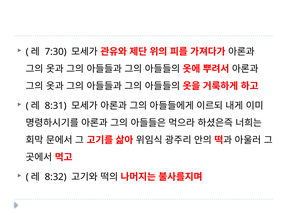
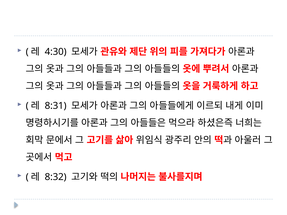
7:30: 7:30 -> 4:30
